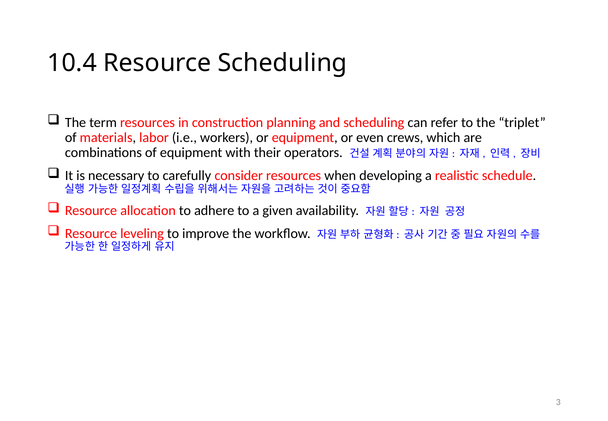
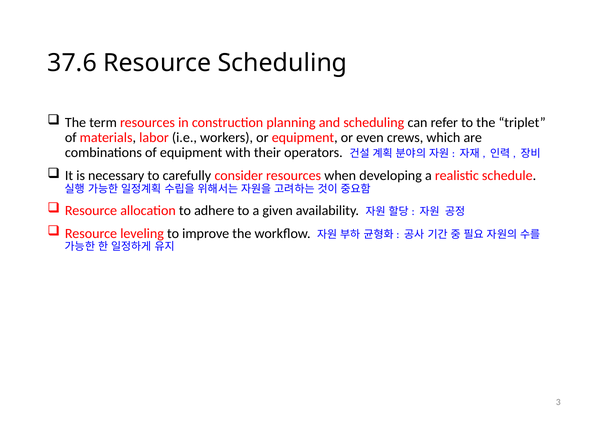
10.4: 10.4 -> 37.6
